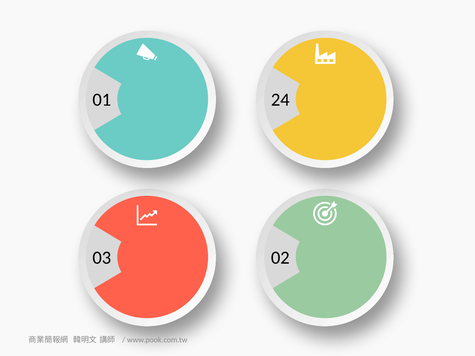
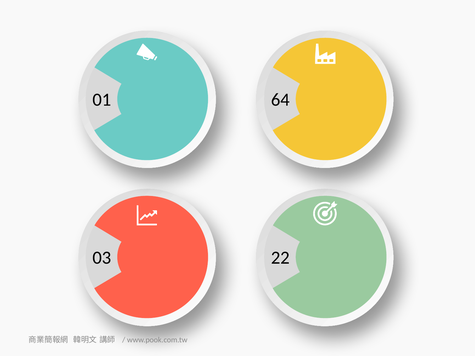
24: 24 -> 64
02: 02 -> 22
